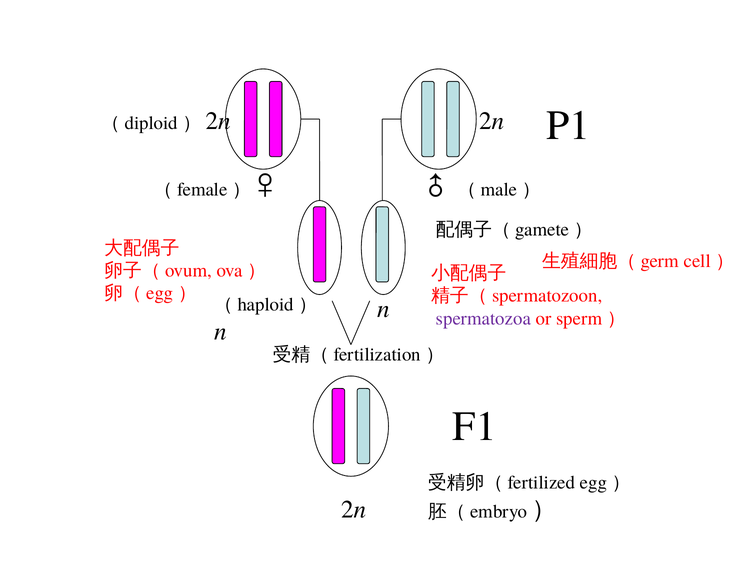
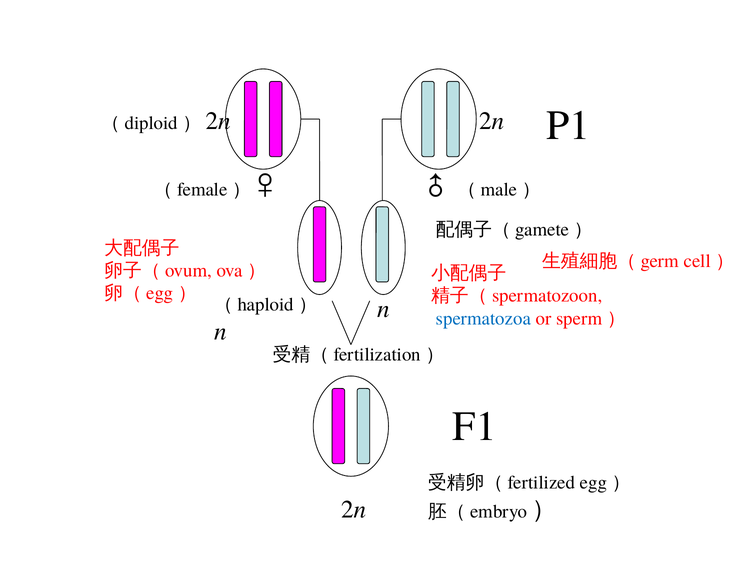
spermatozoa colour: purple -> blue
